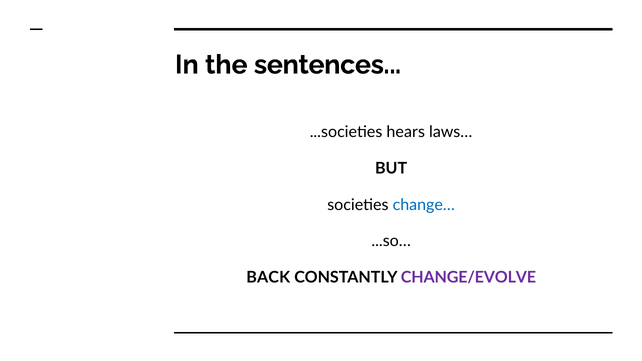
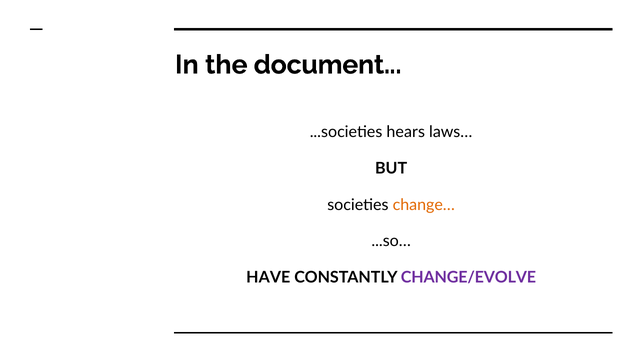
sentences: sentences -> document
change… colour: blue -> orange
BACK: BACK -> HAVE
